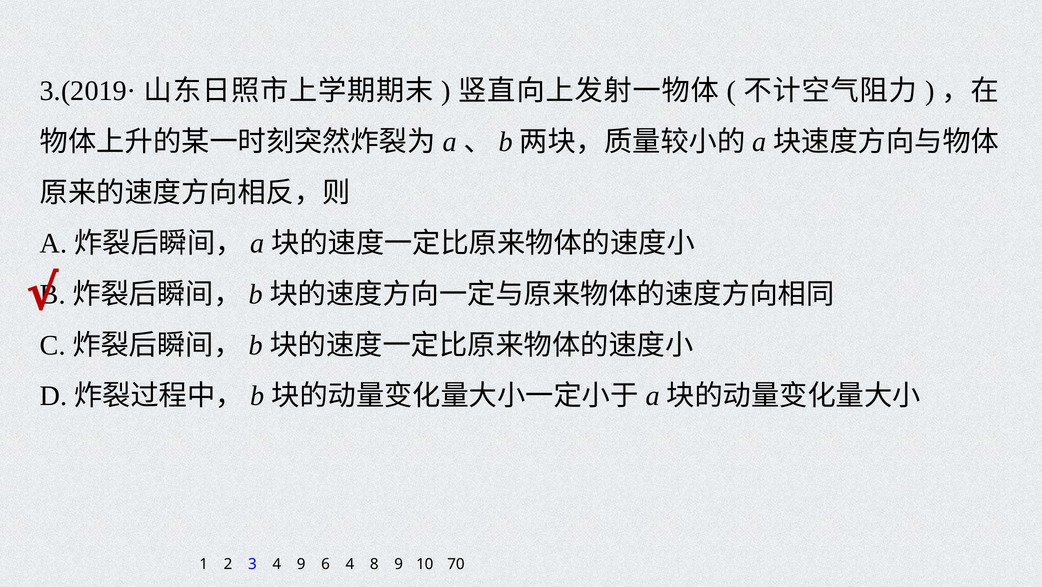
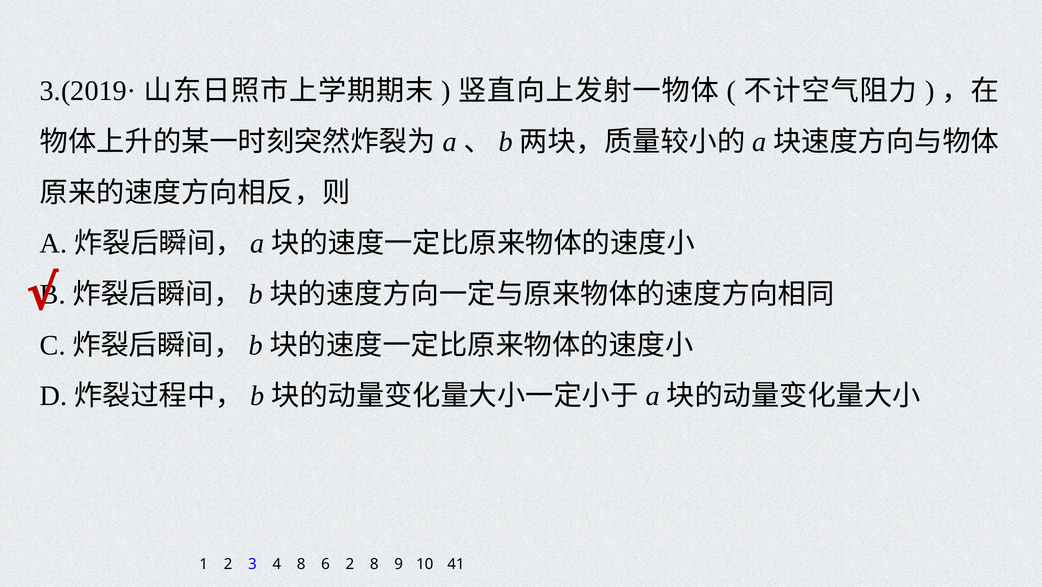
4 9: 9 -> 8
6 4: 4 -> 2
70: 70 -> 41
